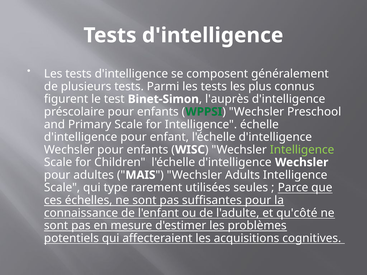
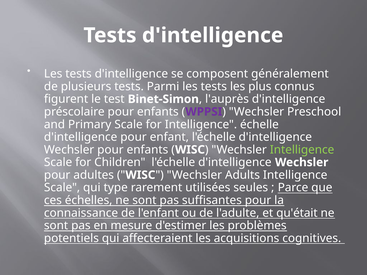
WPPSI colour: green -> purple
MAIS at (140, 175): MAIS -> WISC
qu'côté: qu'côté -> qu'était
